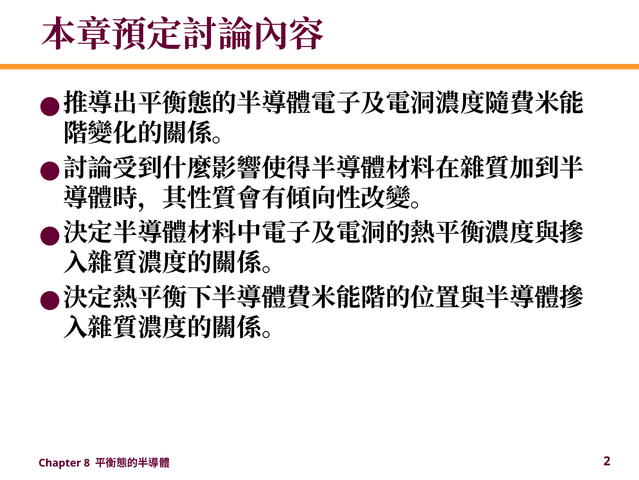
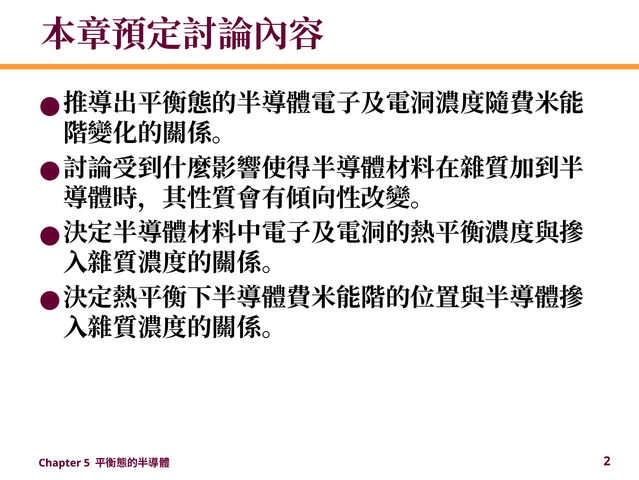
8: 8 -> 5
